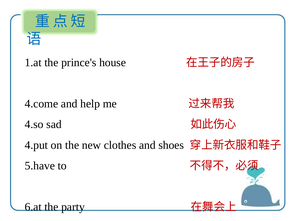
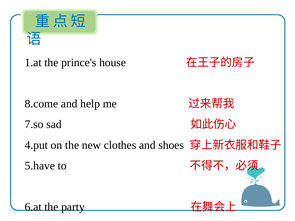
4.come: 4.come -> 8.come
4.so: 4.so -> 7.so
